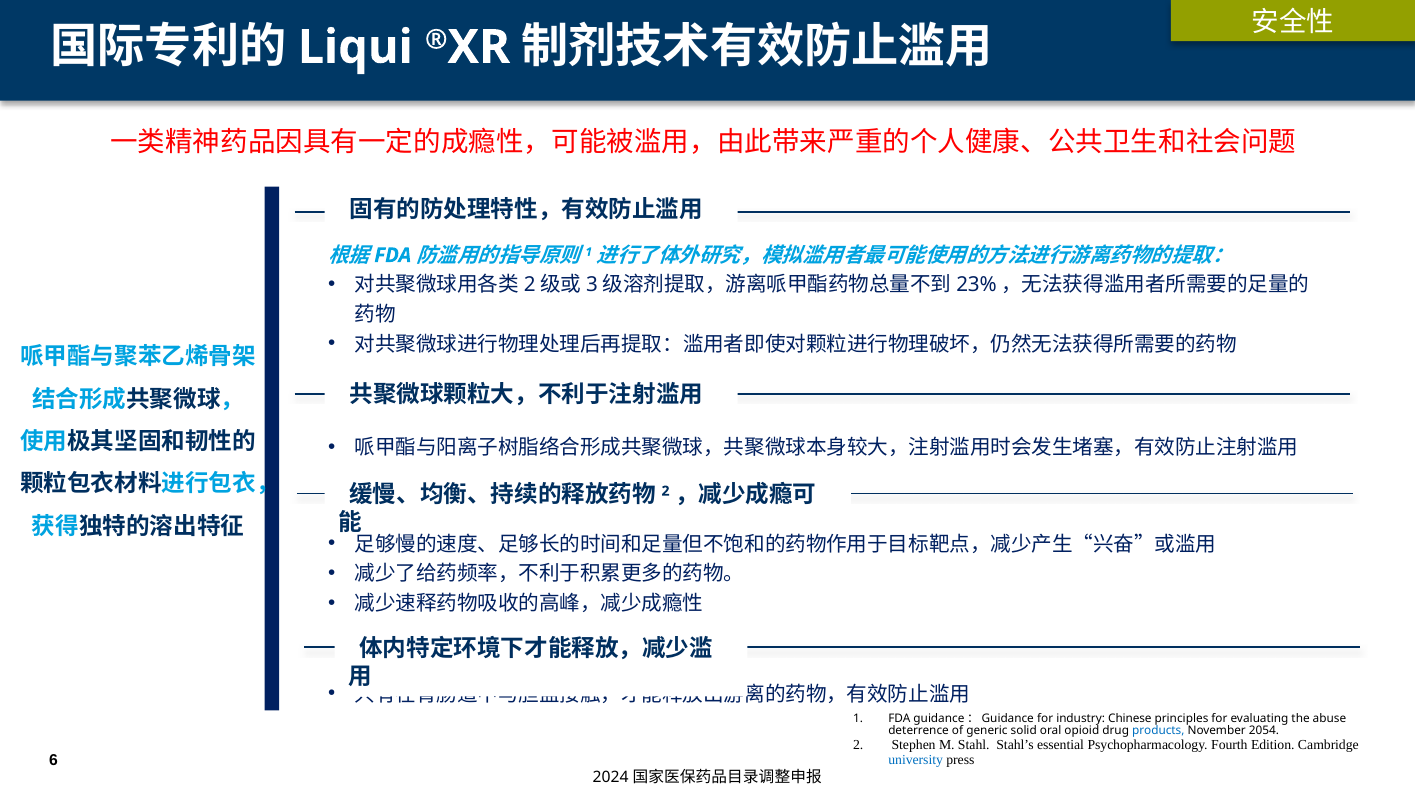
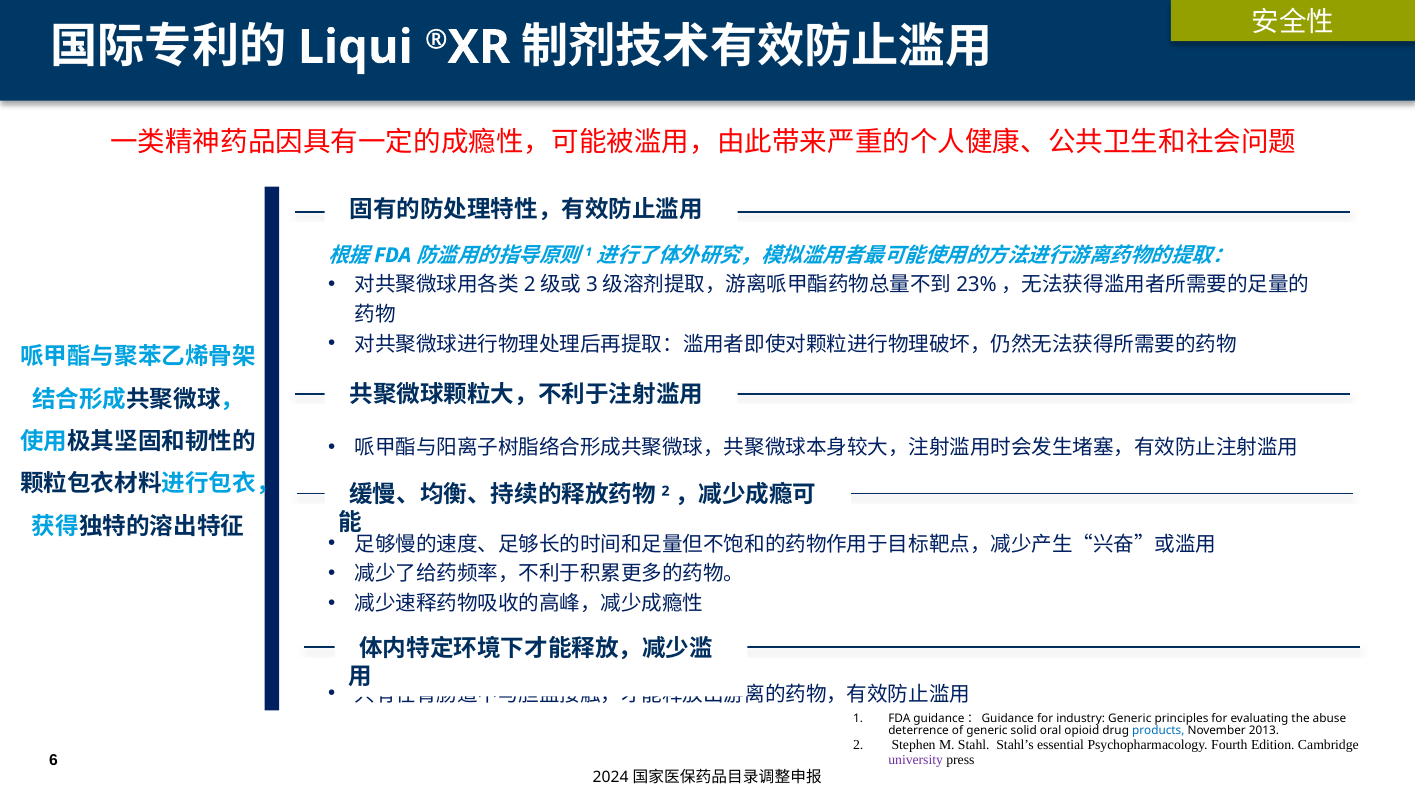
industry Chinese: Chinese -> Generic
2054: 2054 -> 2013
university colour: blue -> purple
